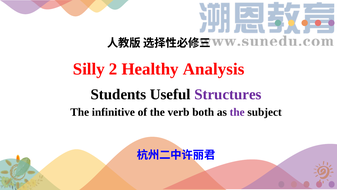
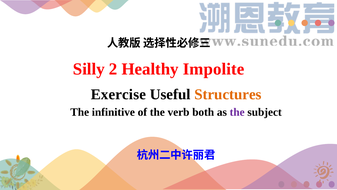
Analysis: Analysis -> Impolite
Students: Students -> Exercise
Structures colour: purple -> orange
